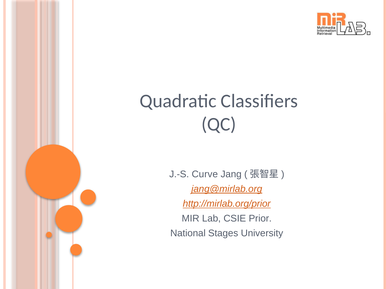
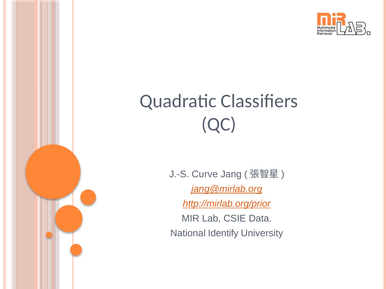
Prior: Prior -> Data
Stages: Stages -> Identify
